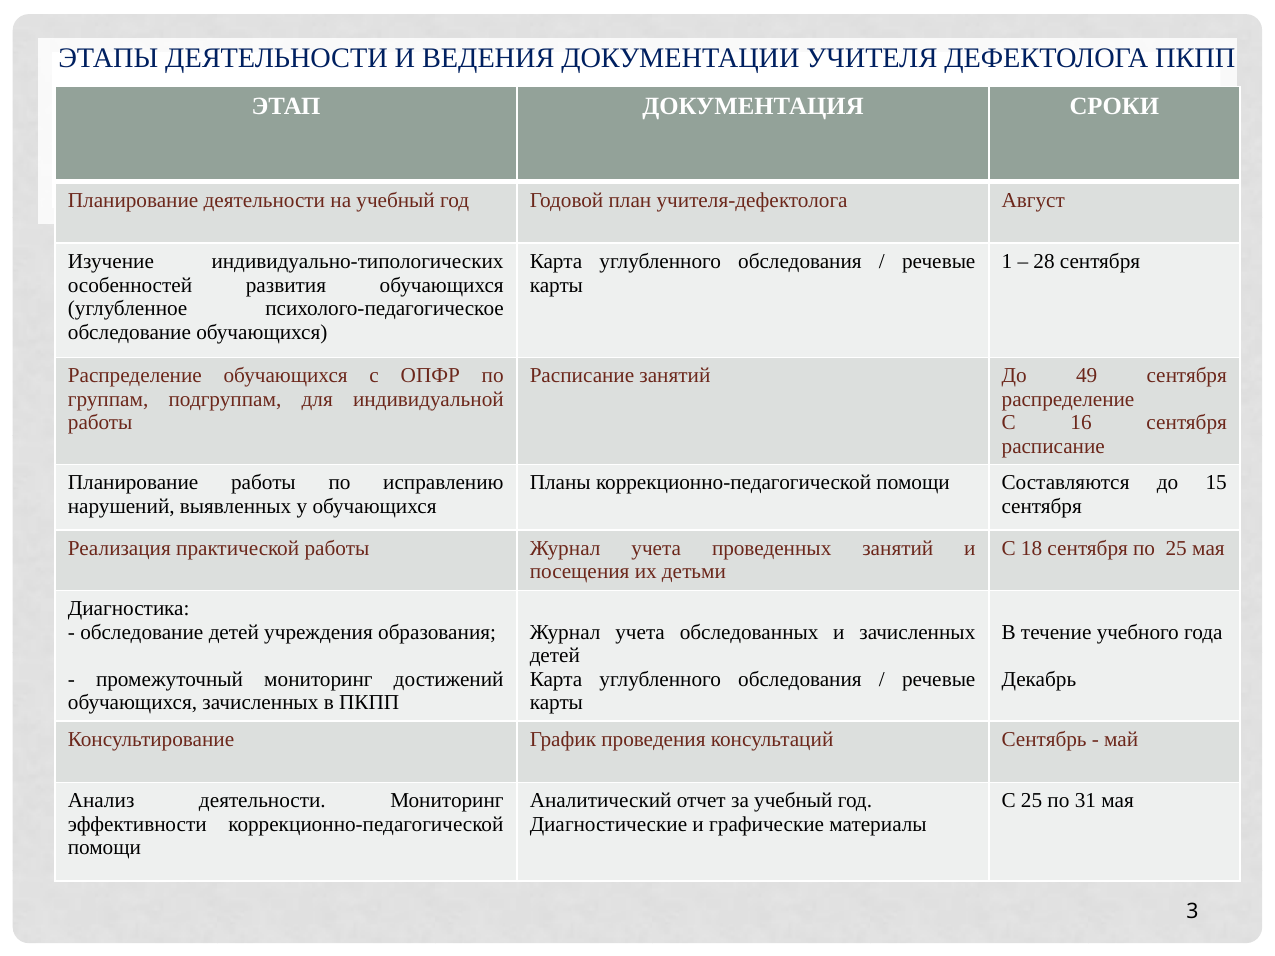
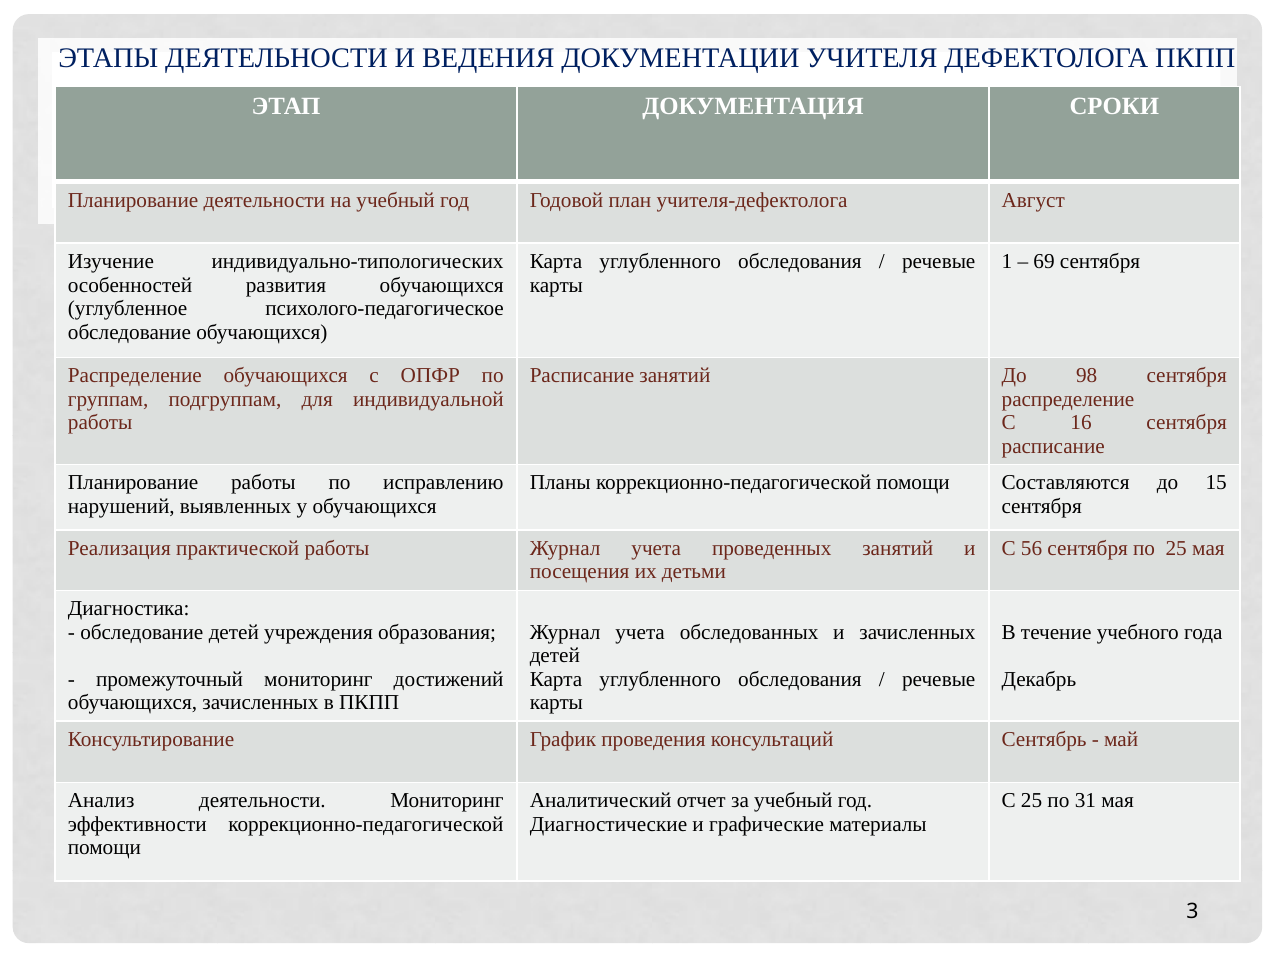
28: 28 -> 69
49: 49 -> 98
18: 18 -> 56
